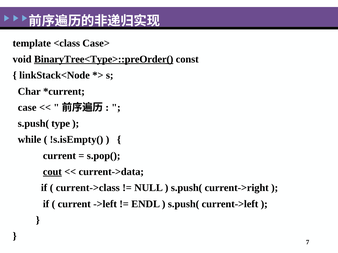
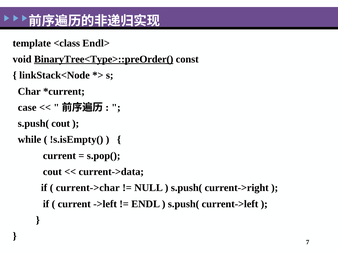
Case>: Case> -> Endl>
s.push( type: type -> cout
cout at (52, 172) underline: present -> none
current->class: current->class -> current->char
